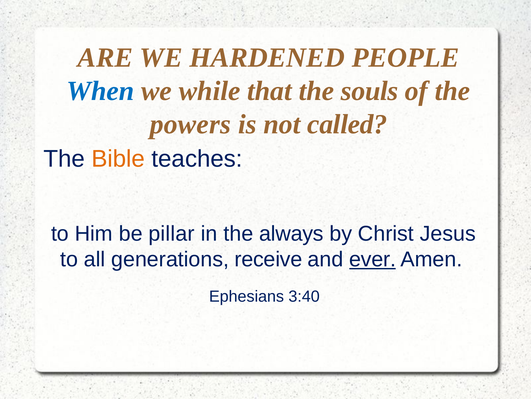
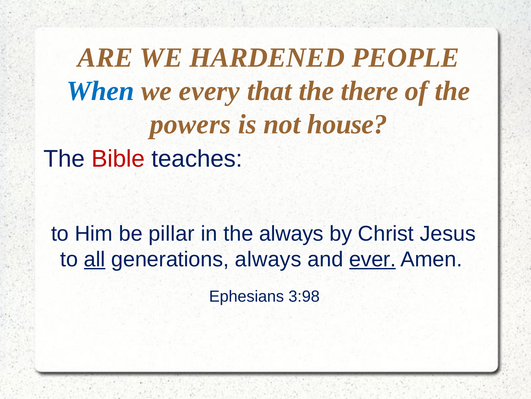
while: while -> every
souls: souls -> there
called: called -> house
Bible colour: orange -> red
all underline: none -> present
generations receive: receive -> always
3:40: 3:40 -> 3:98
